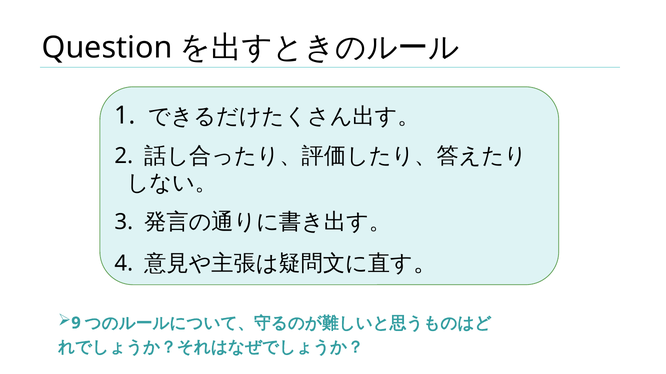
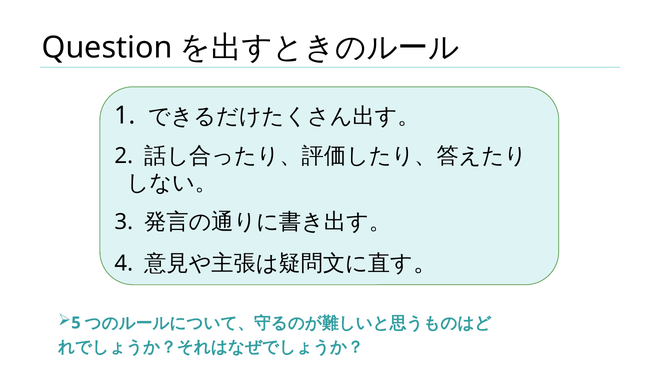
9: 9 -> 5
